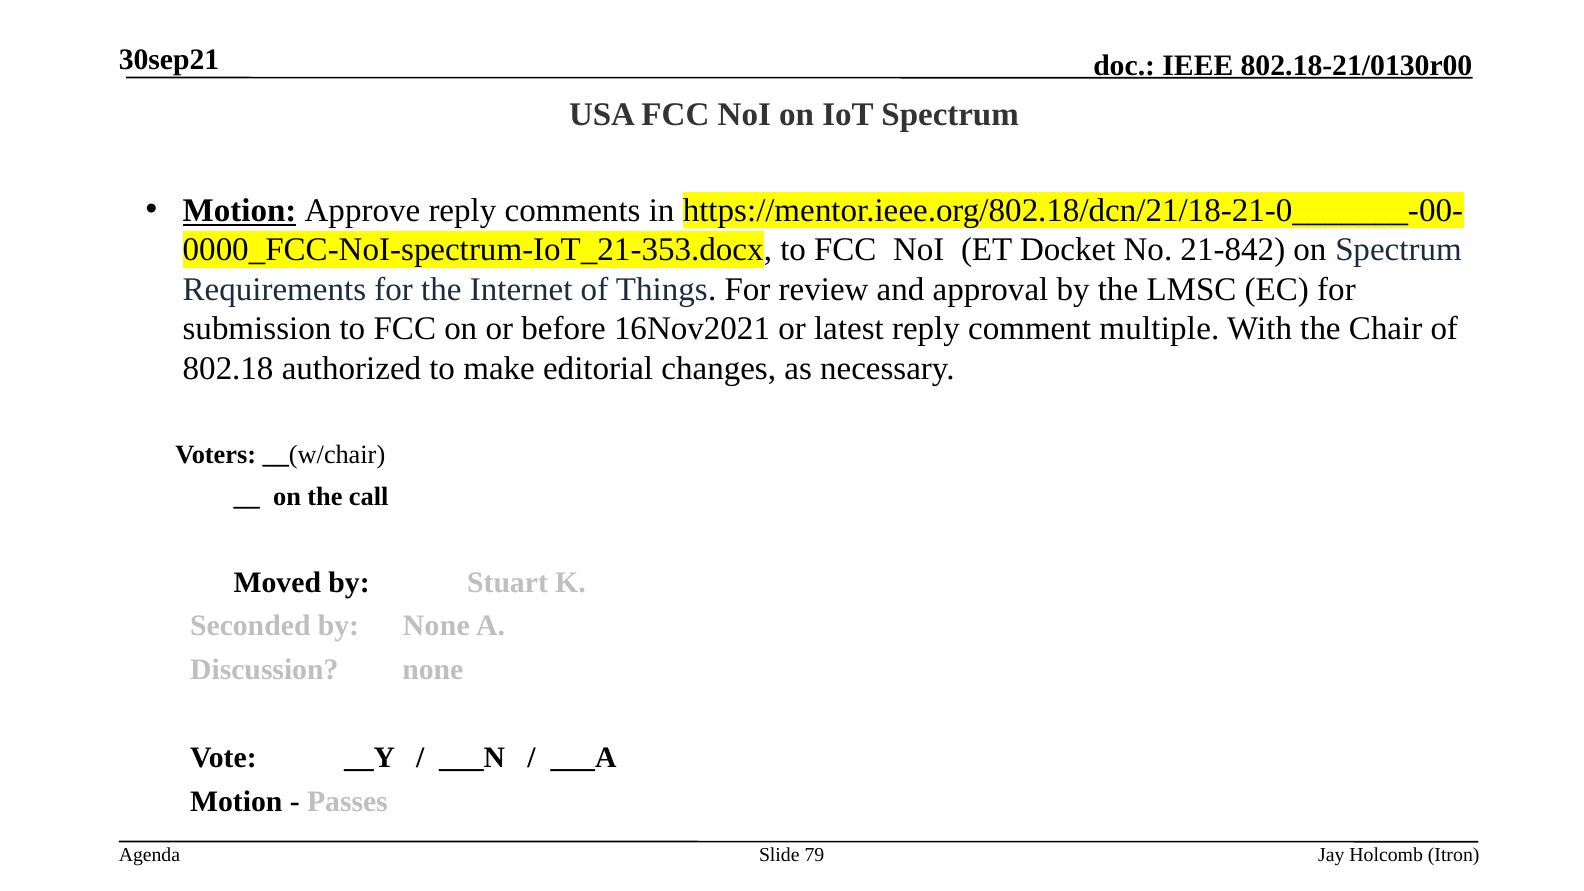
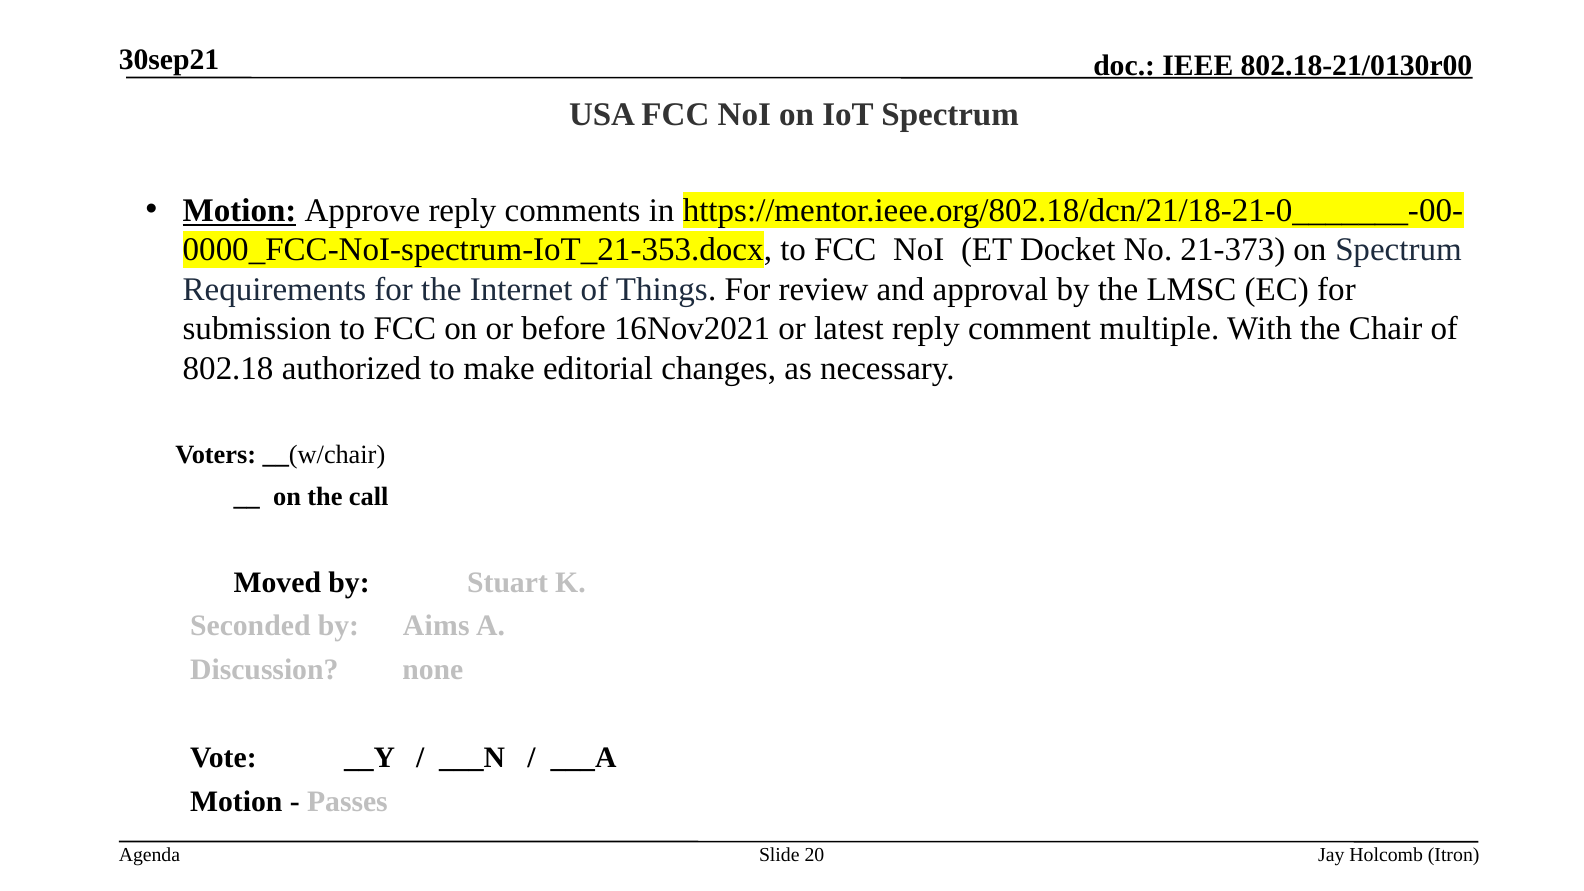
21-842: 21-842 -> 21-373
by None: None -> Aims
79: 79 -> 20
